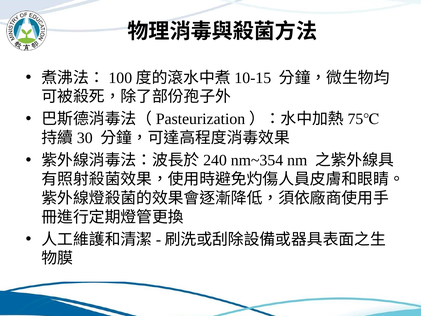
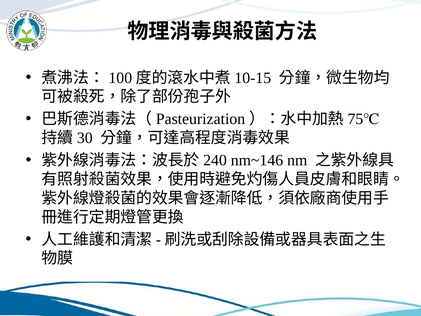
nm~354: nm~354 -> nm~146
